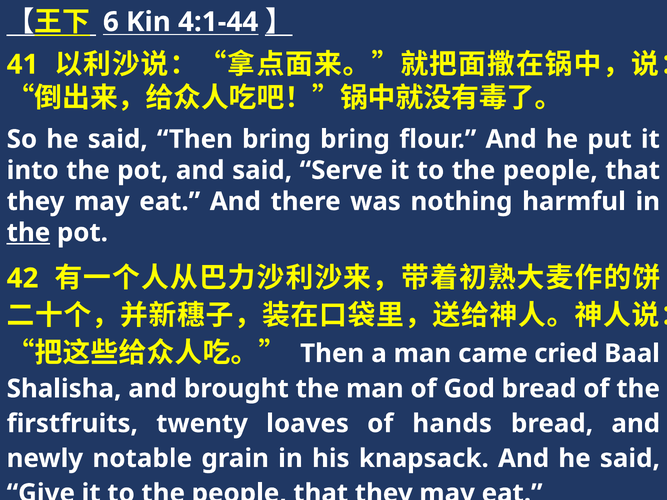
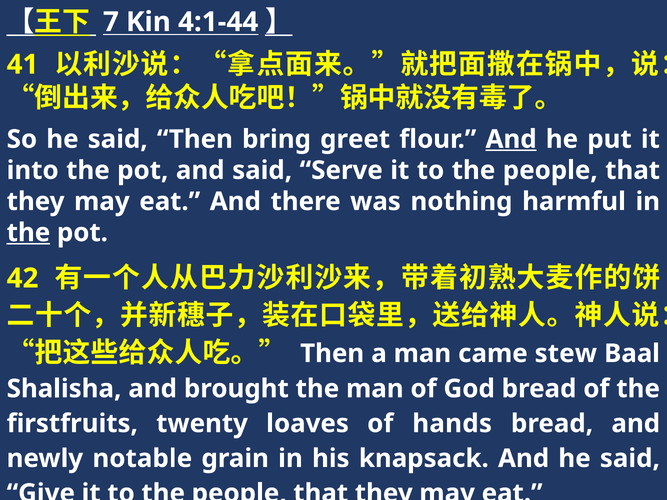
6: 6 -> 7
bring bring: bring -> greet
And at (511, 139) underline: none -> present
cried: cried -> stew
